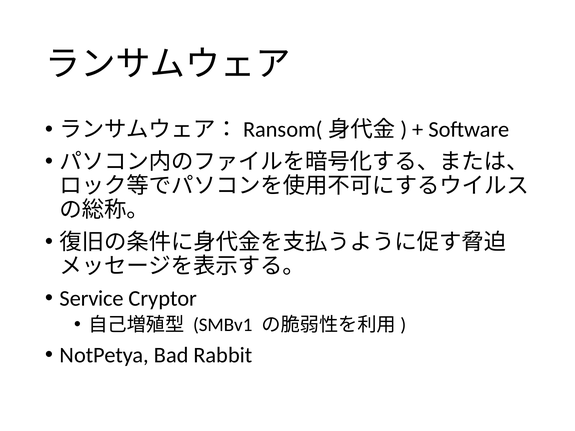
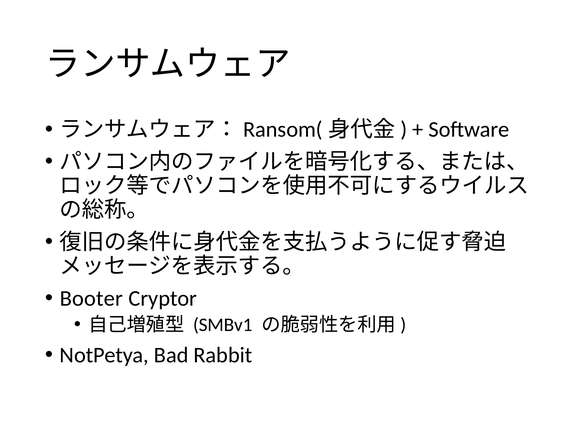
Service: Service -> Booter
